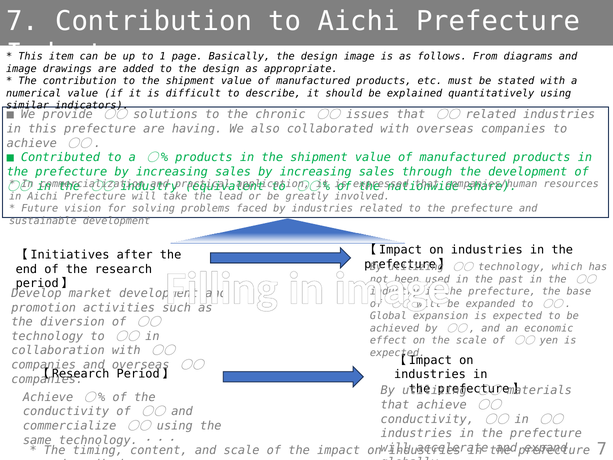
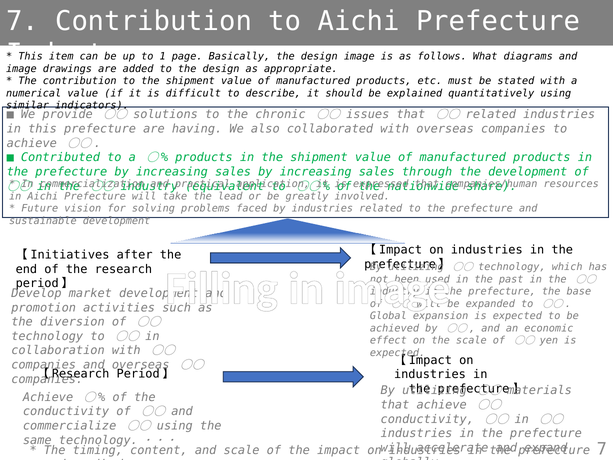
From: From -> What
